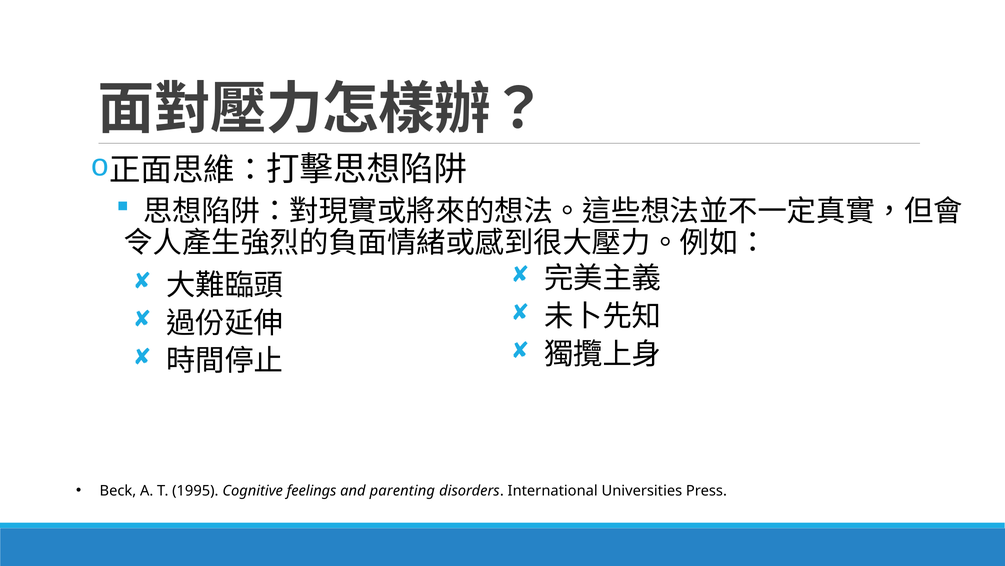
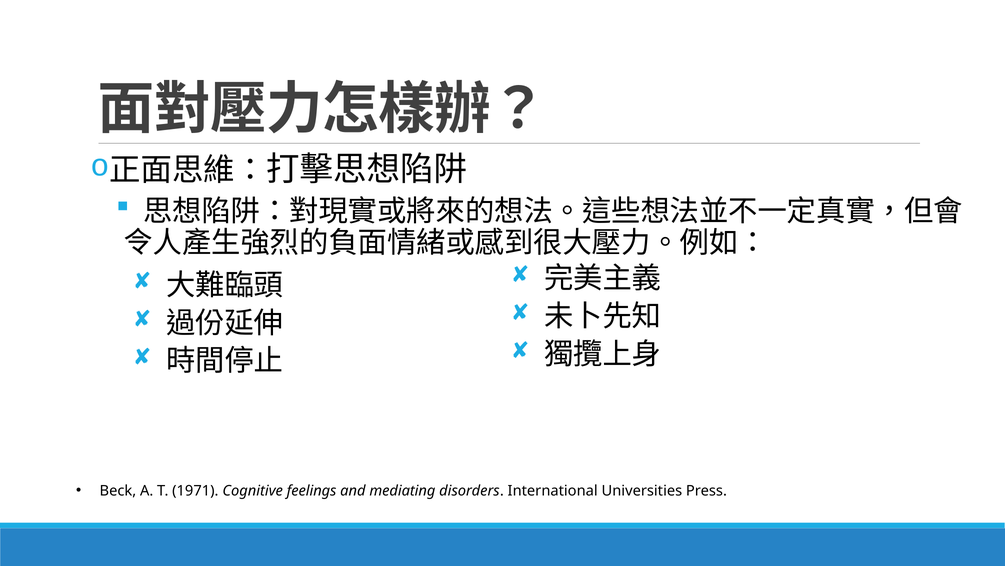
1995: 1995 -> 1971
parenting: parenting -> mediating
